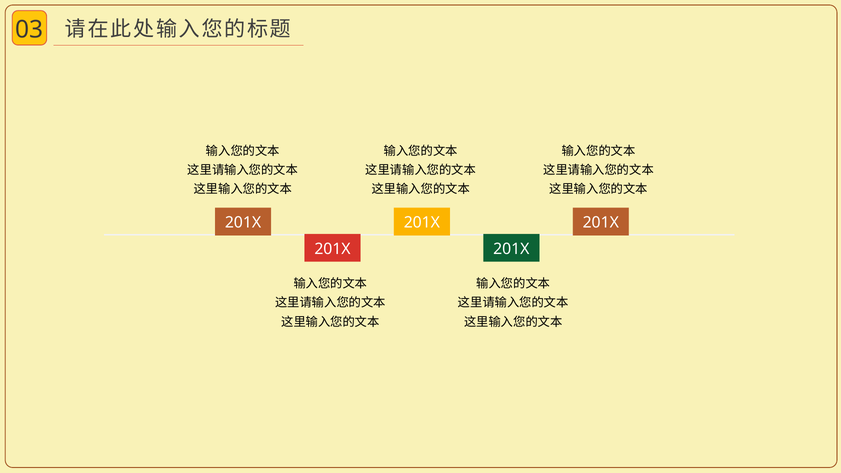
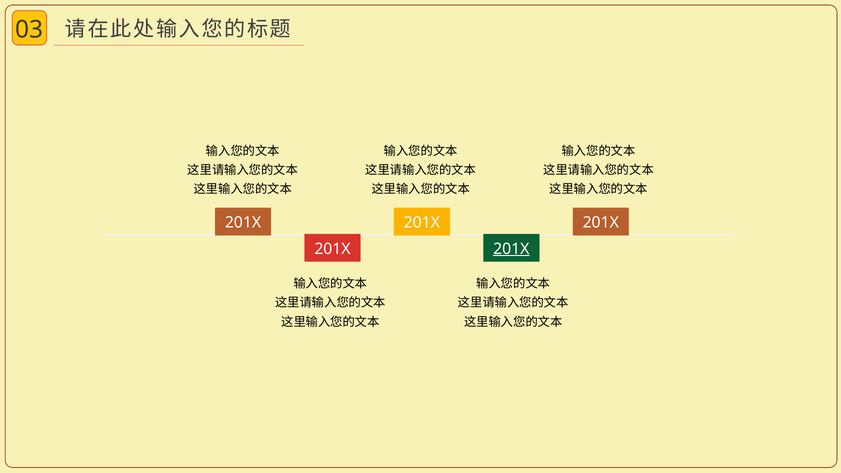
201X at (511, 249) underline: none -> present
